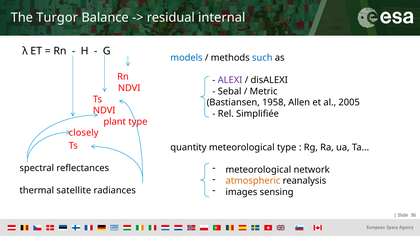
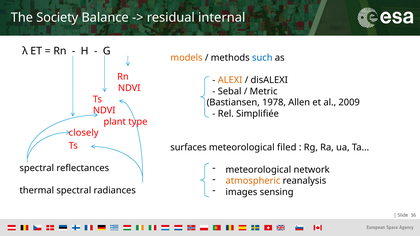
Turgor: Turgor -> Society
models colour: blue -> orange
ALEXI colour: purple -> orange
1958: 1958 -> 1978
2005: 2005 -> 2009
quantity: quantity -> surfaces
meteorological type: type -> filed
thermal satellite: satellite -> spectral
